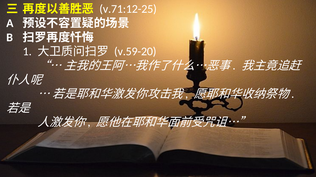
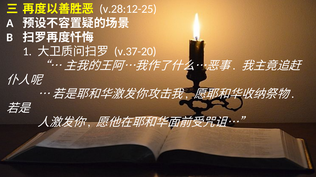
v.71:12-25: v.71:12-25 -> v.28:12-25
v.59-20: v.59-20 -> v.37-20
